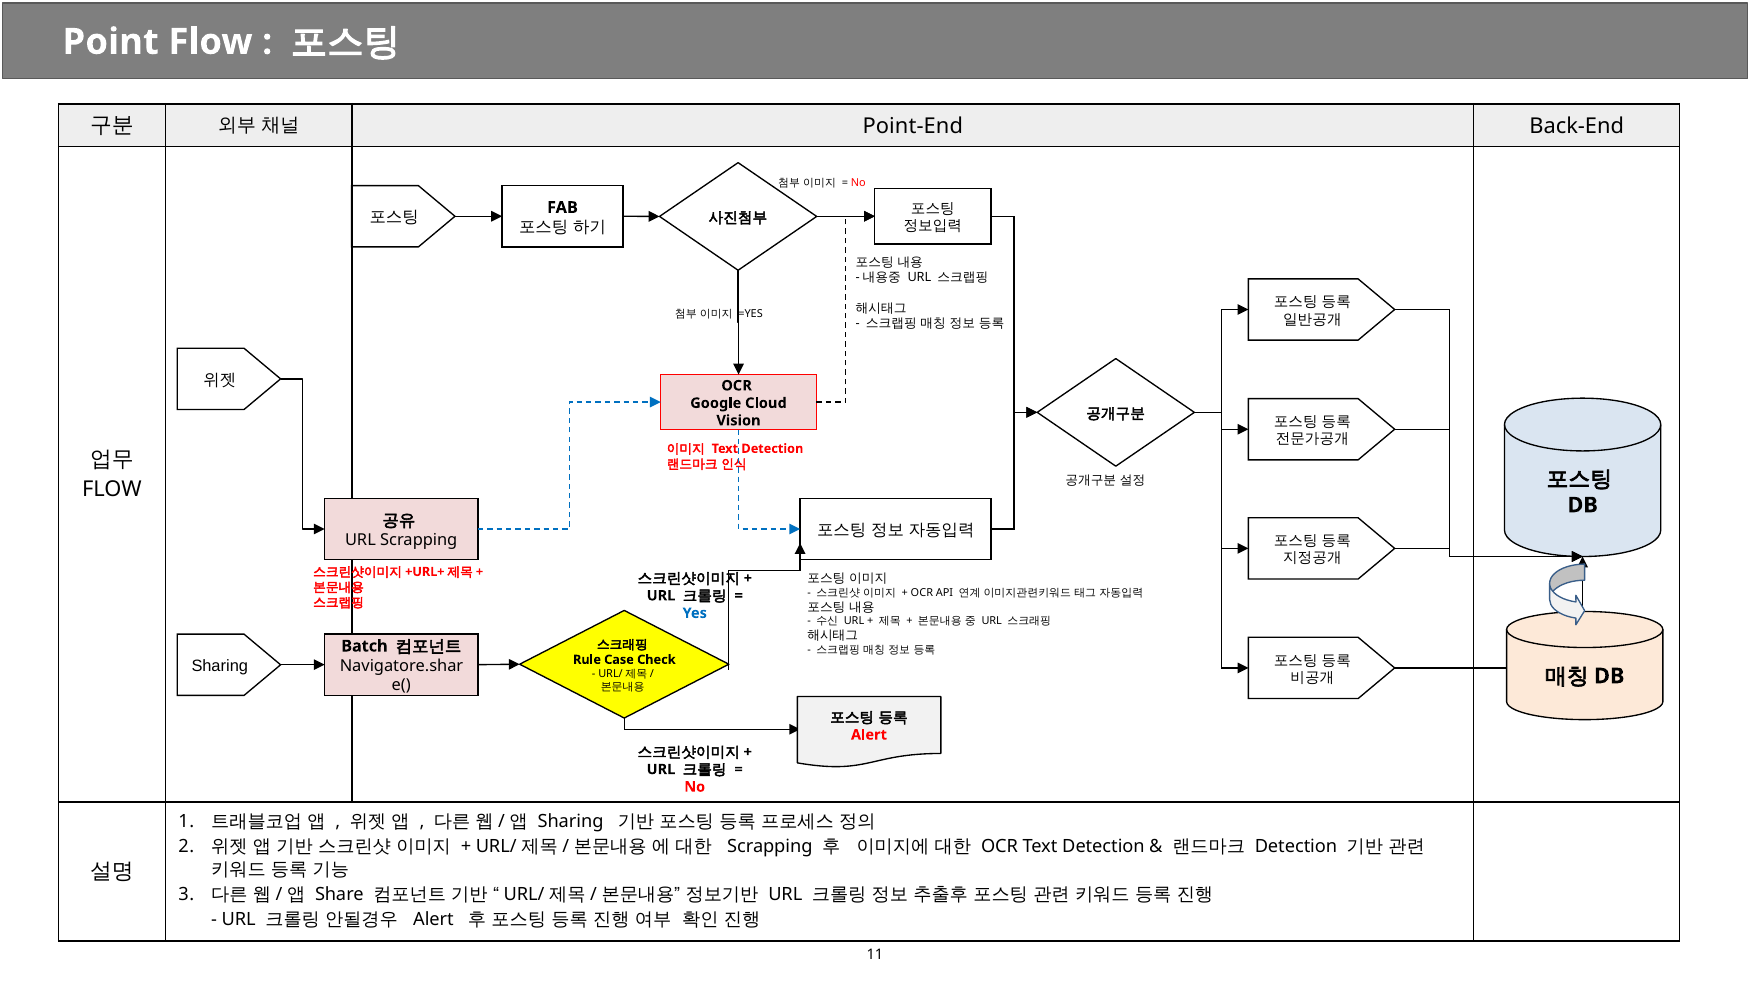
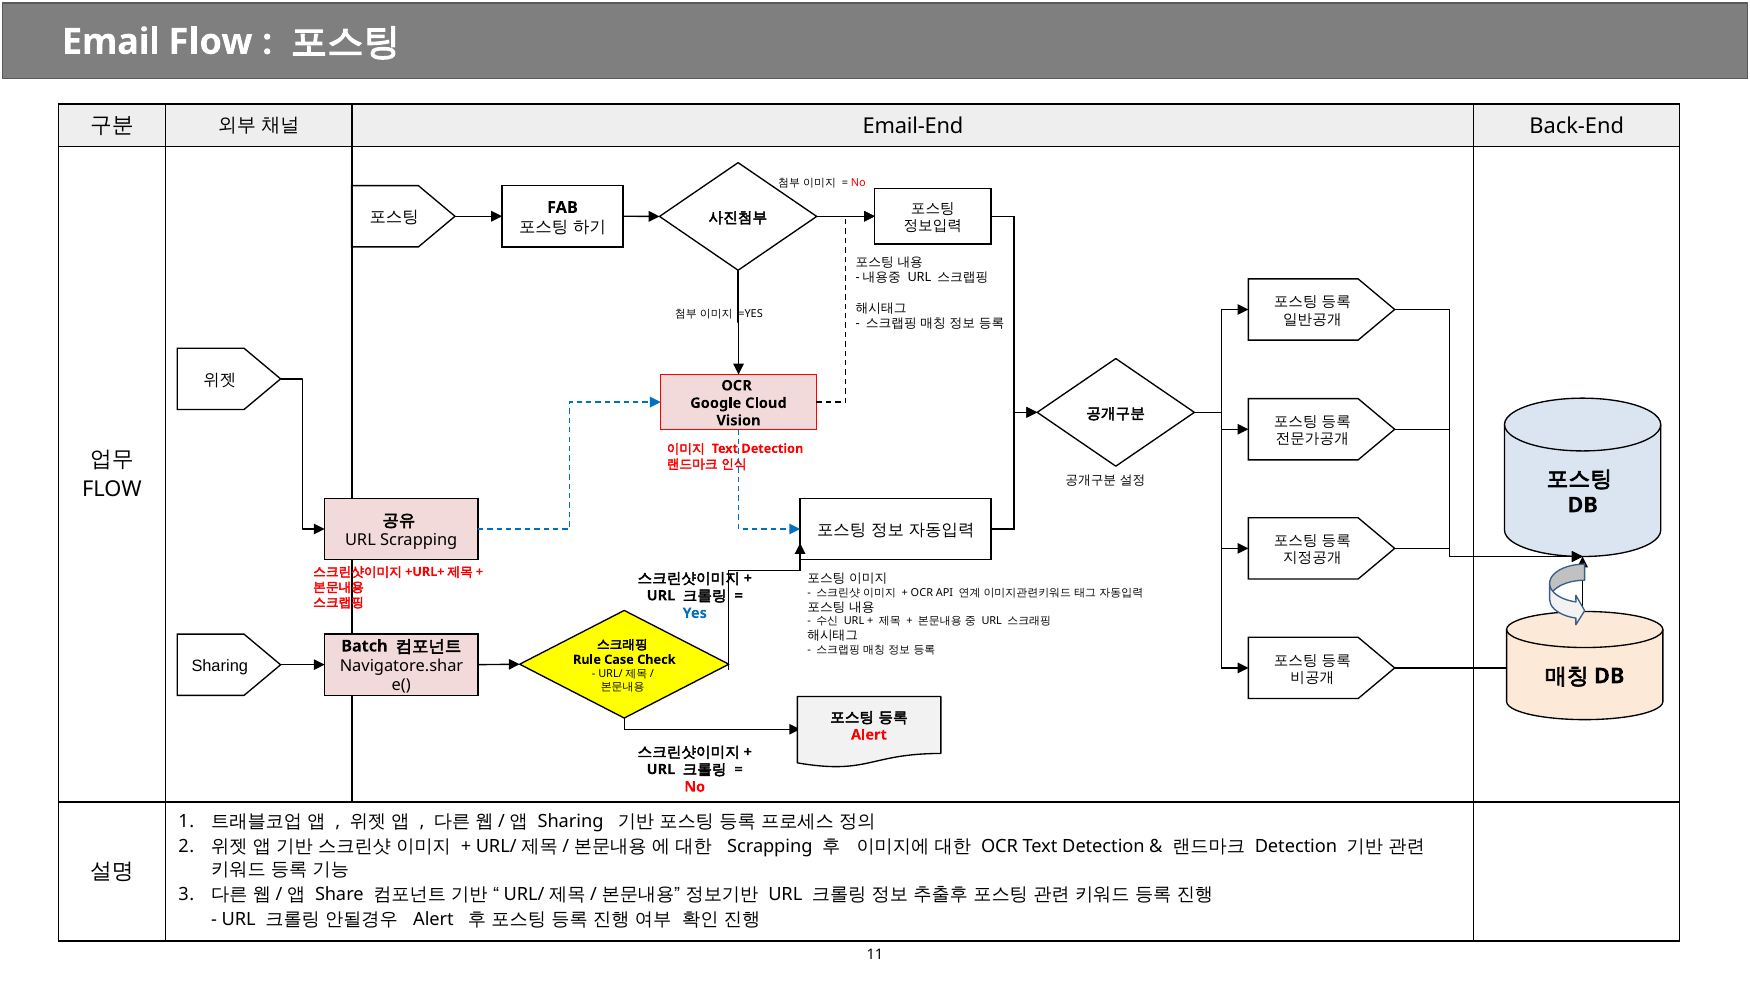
Point: Point -> Email
Point-End: Point-End -> Email-End
